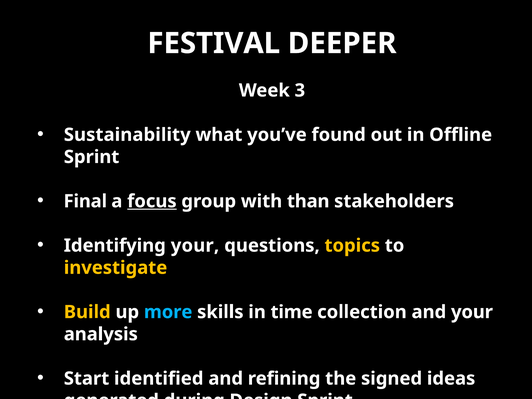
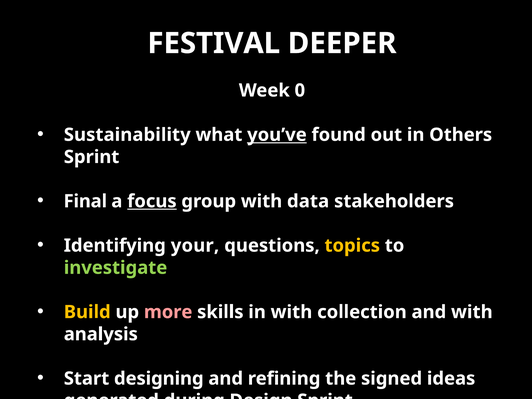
3: 3 -> 0
you’ve underline: none -> present
Offline: Offline -> Others
than: than -> data
investigate colour: yellow -> light green
more colour: light blue -> pink
in time: time -> with
and your: your -> with
identified: identified -> designing
